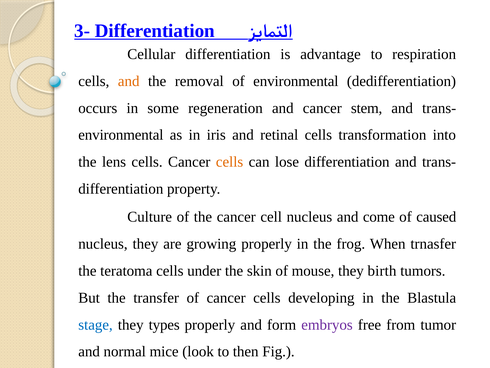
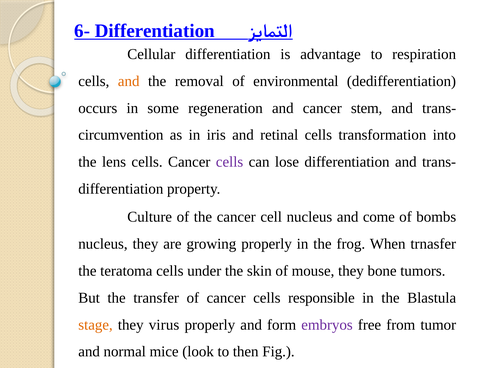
3-: 3- -> 6-
environmental at (121, 135): environmental -> circumvention
cells at (230, 162) colour: orange -> purple
caused: caused -> bombs
birth: birth -> bone
developing: developing -> responsible
stage colour: blue -> orange
types: types -> virus
